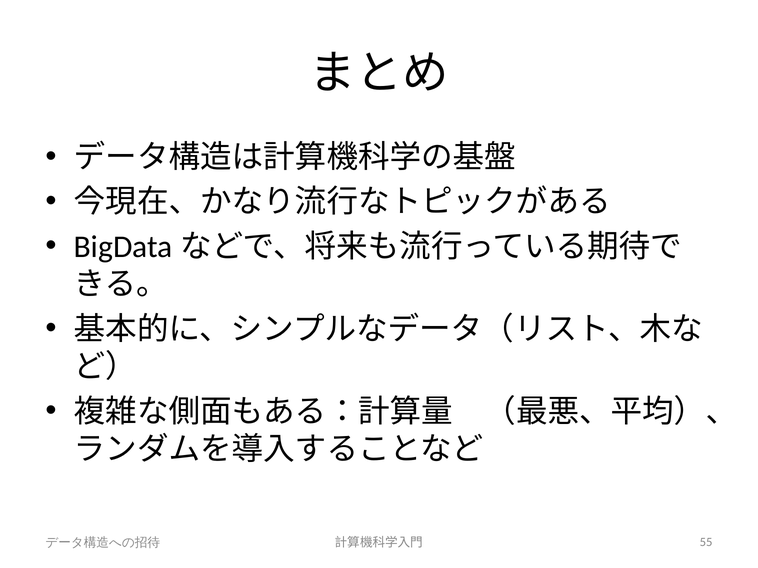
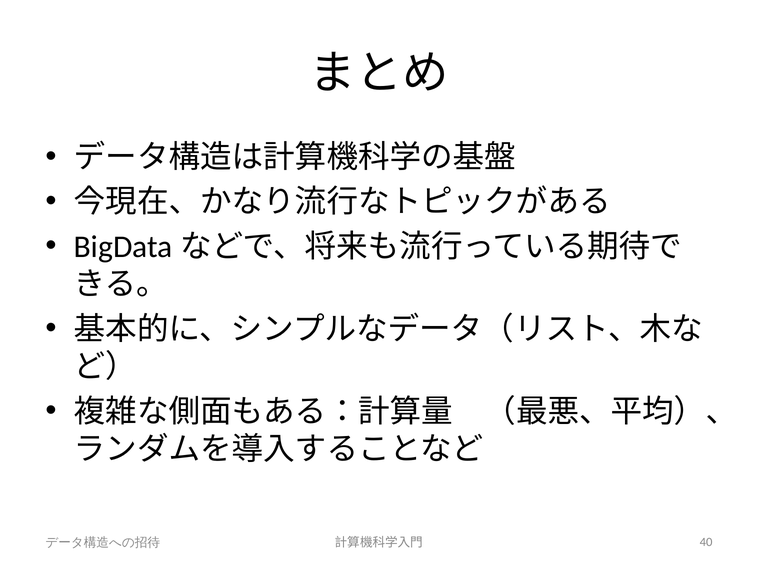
55: 55 -> 40
